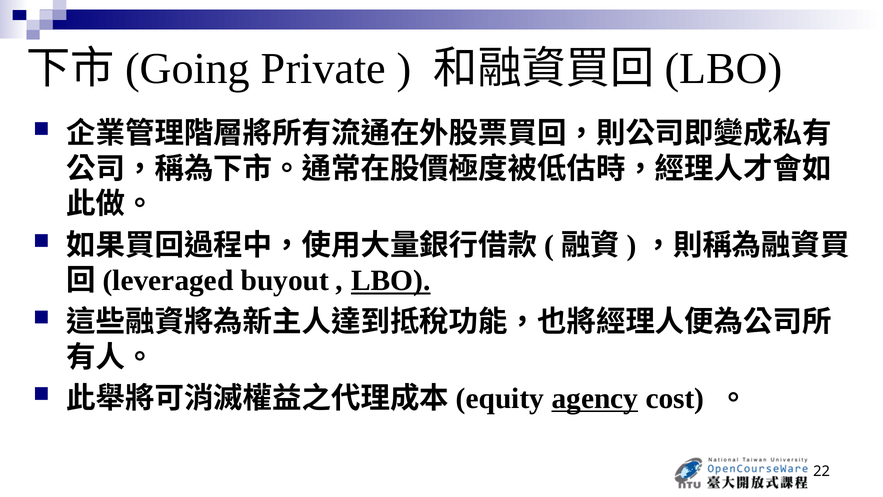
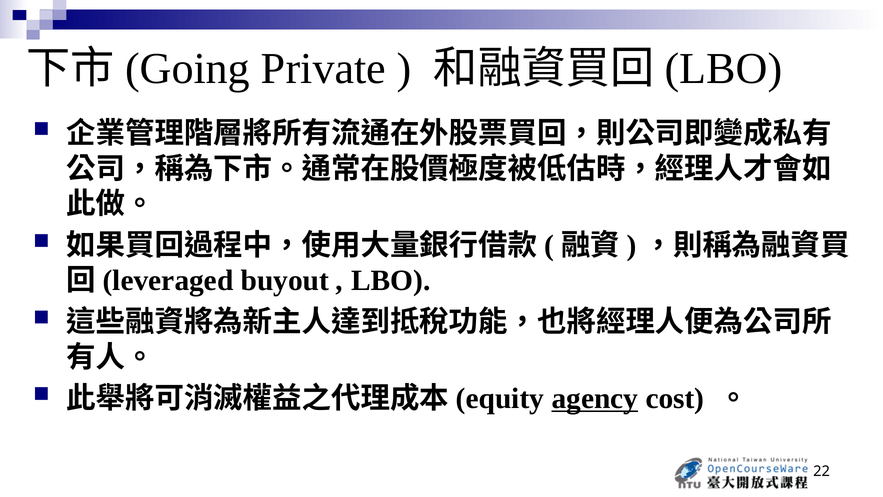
LBO at (391, 281) underline: present -> none
